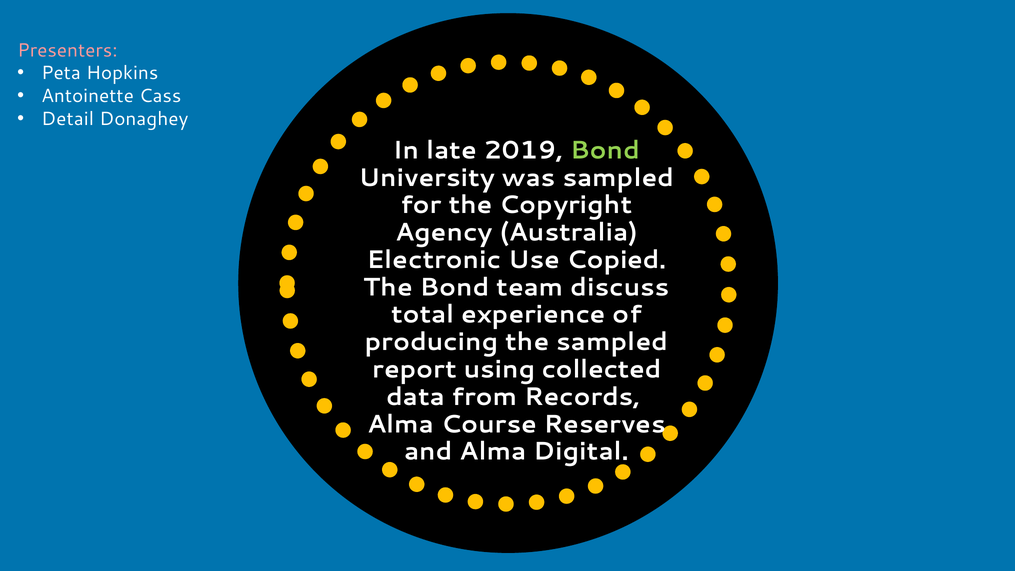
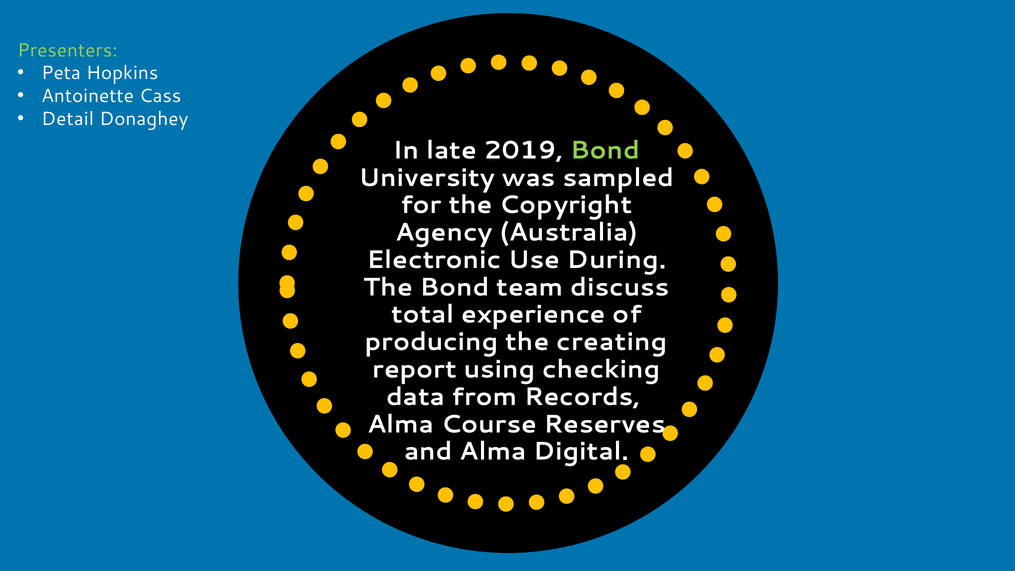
Presenters colour: pink -> light green
Copied: Copied -> During
the sampled: sampled -> creating
collected: collected -> checking
